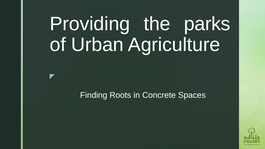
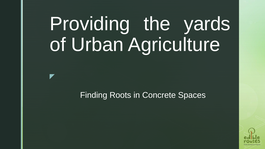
parks: parks -> yards
